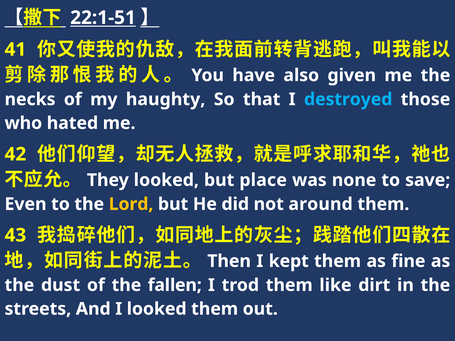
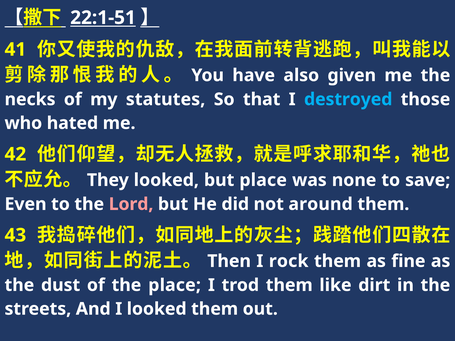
haughty: haughty -> statutes
Lord colour: yellow -> pink
kept: kept -> rock
the fallen: fallen -> place
